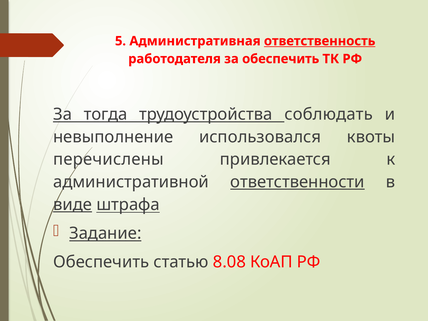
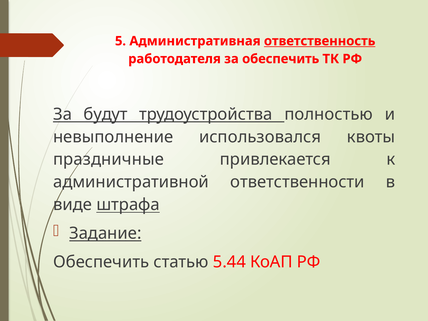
тогда: тогда -> будут
соблюдать: соблюдать -> полностью
перечислены: перечислены -> праздничные
ответственности underline: present -> none
виде underline: present -> none
8.08: 8.08 -> 5.44
